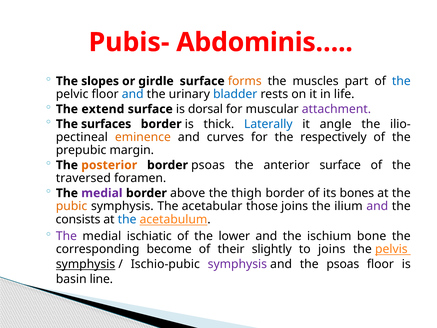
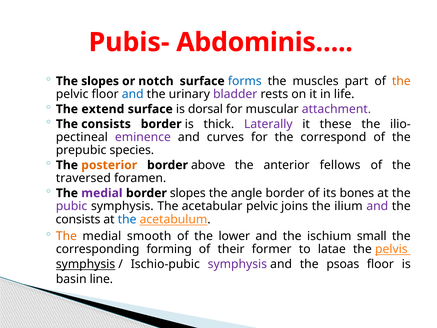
girdle: girdle -> notch
forms colour: orange -> blue
the at (401, 81) colour: blue -> orange
bladder colour: blue -> purple
surfaces at (106, 124): surfaces -> consists
Laterally colour: blue -> purple
angle: angle -> these
eminence colour: orange -> purple
respectively: respectively -> correspond
margin: margin -> species
border psoas: psoas -> above
anterior surface: surface -> fellows
border above: above -> slopes
thigh: thigh -> angle
pubic colour: orange -> purple
acetabular those: those -> pelvic
The at (66, 236) colour: purple -> orange
ischiatic: ischiatic -> smooth
bone: bone -> small
become: become -> forming
slightly: slightly -> former
to joins: joins -> latae
